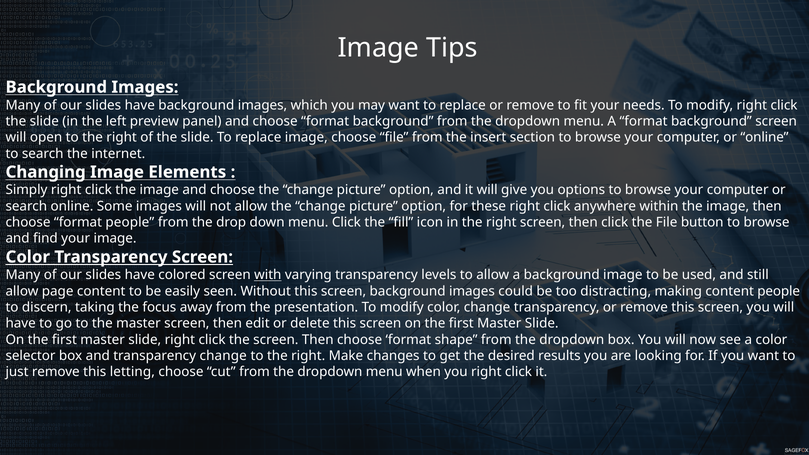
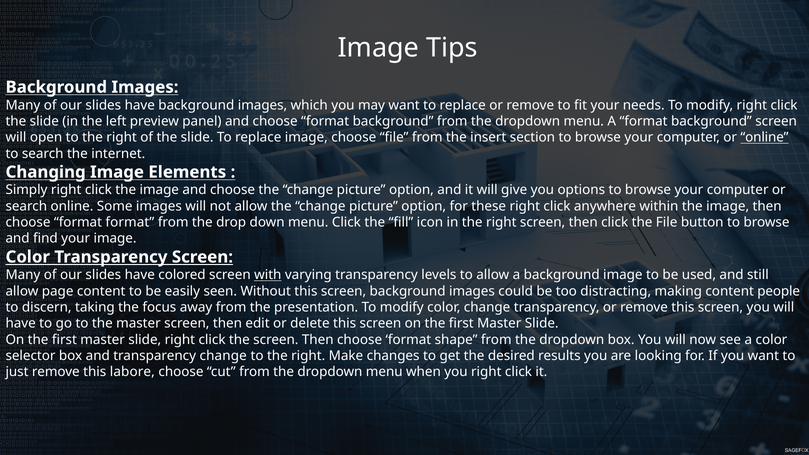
online at (765, 137) underline: none -> present
format people: people -> format
letting: letting -> labore
